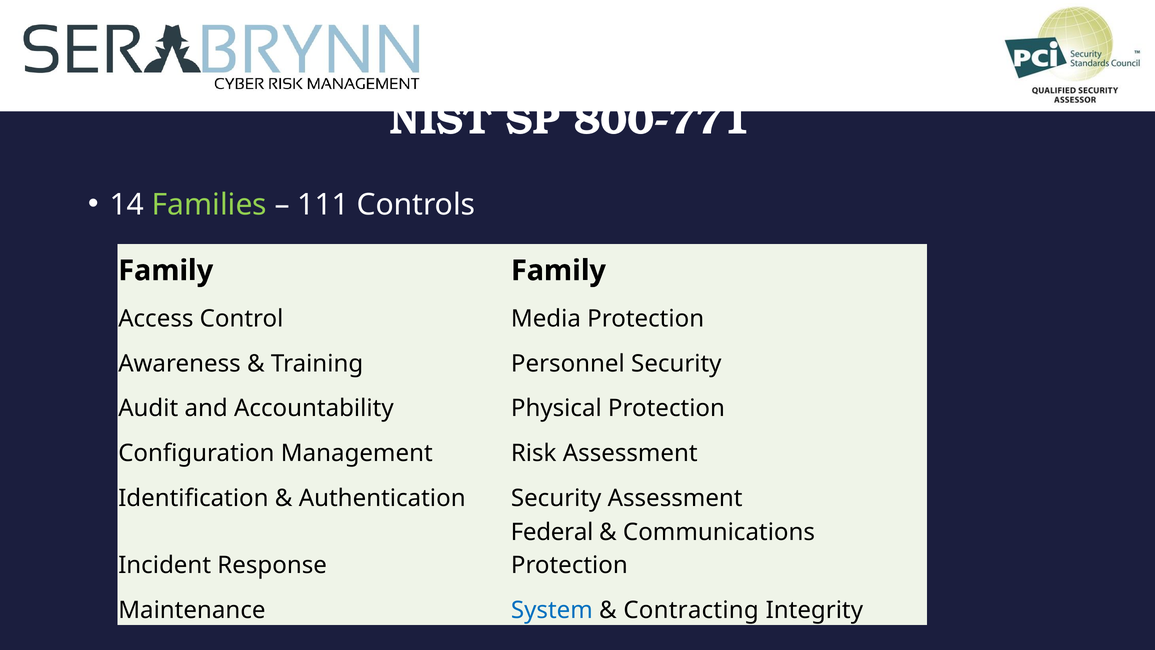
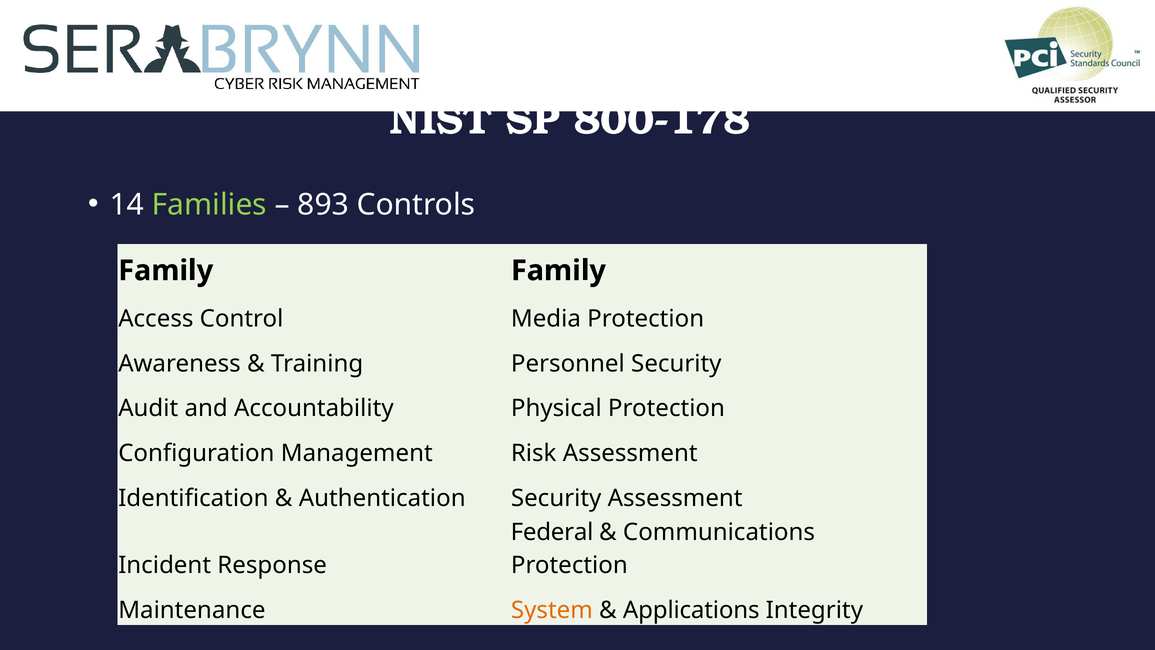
800-771: 800-771 -> 800-178
111: 111 -> 893
System colour: blue -> orange
Contracting: Contracting -> Applications
